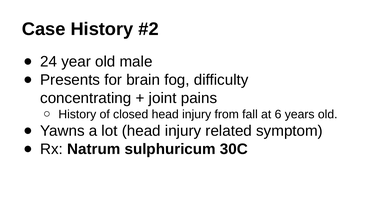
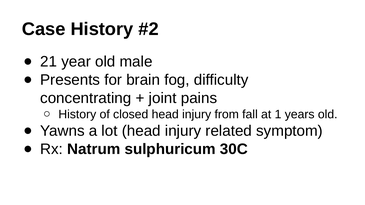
24: 24 -> 21
6: 6 -> 1
